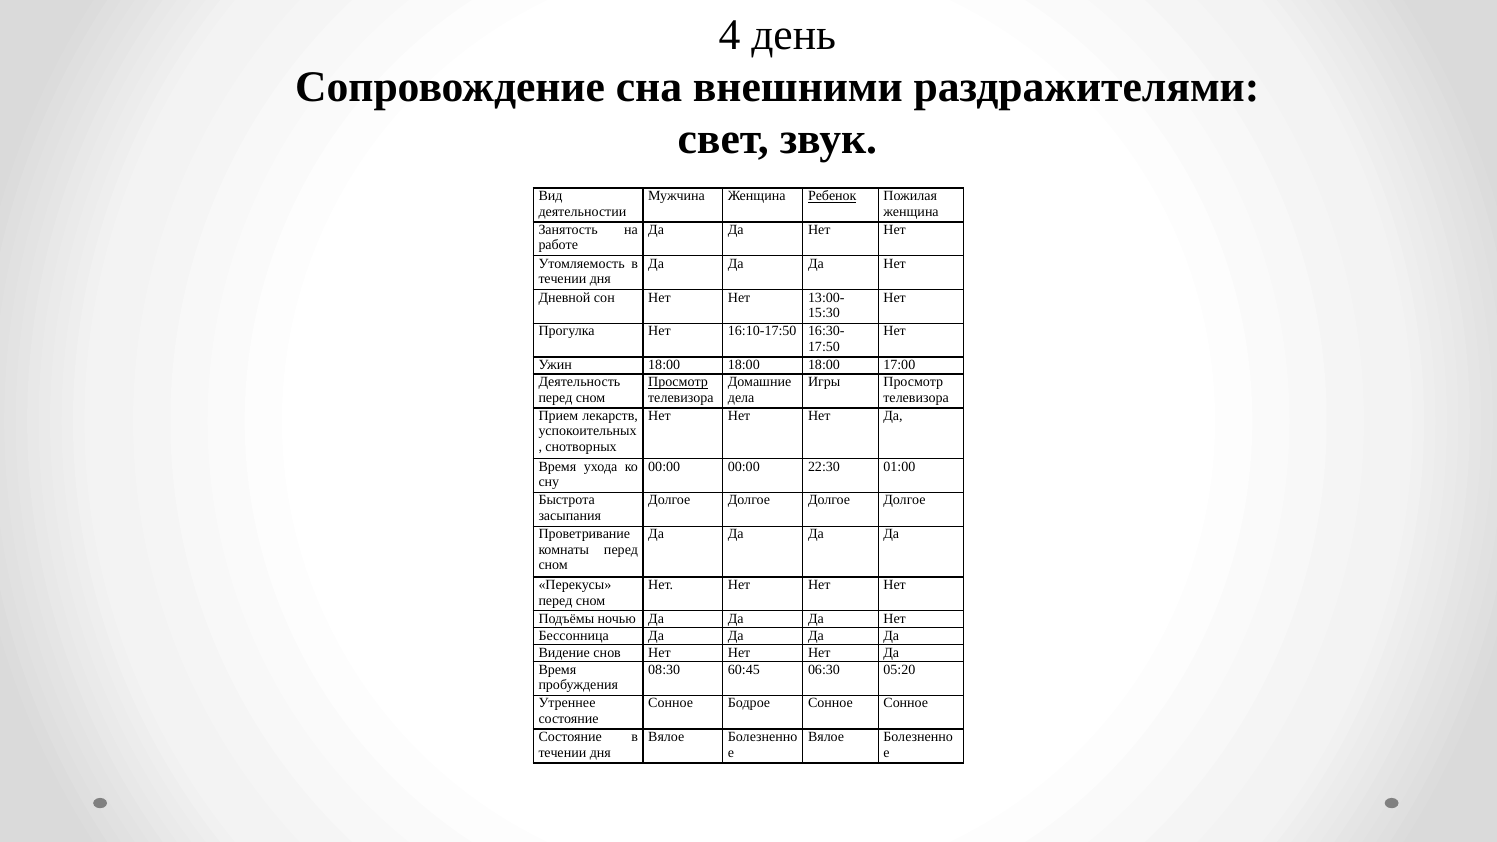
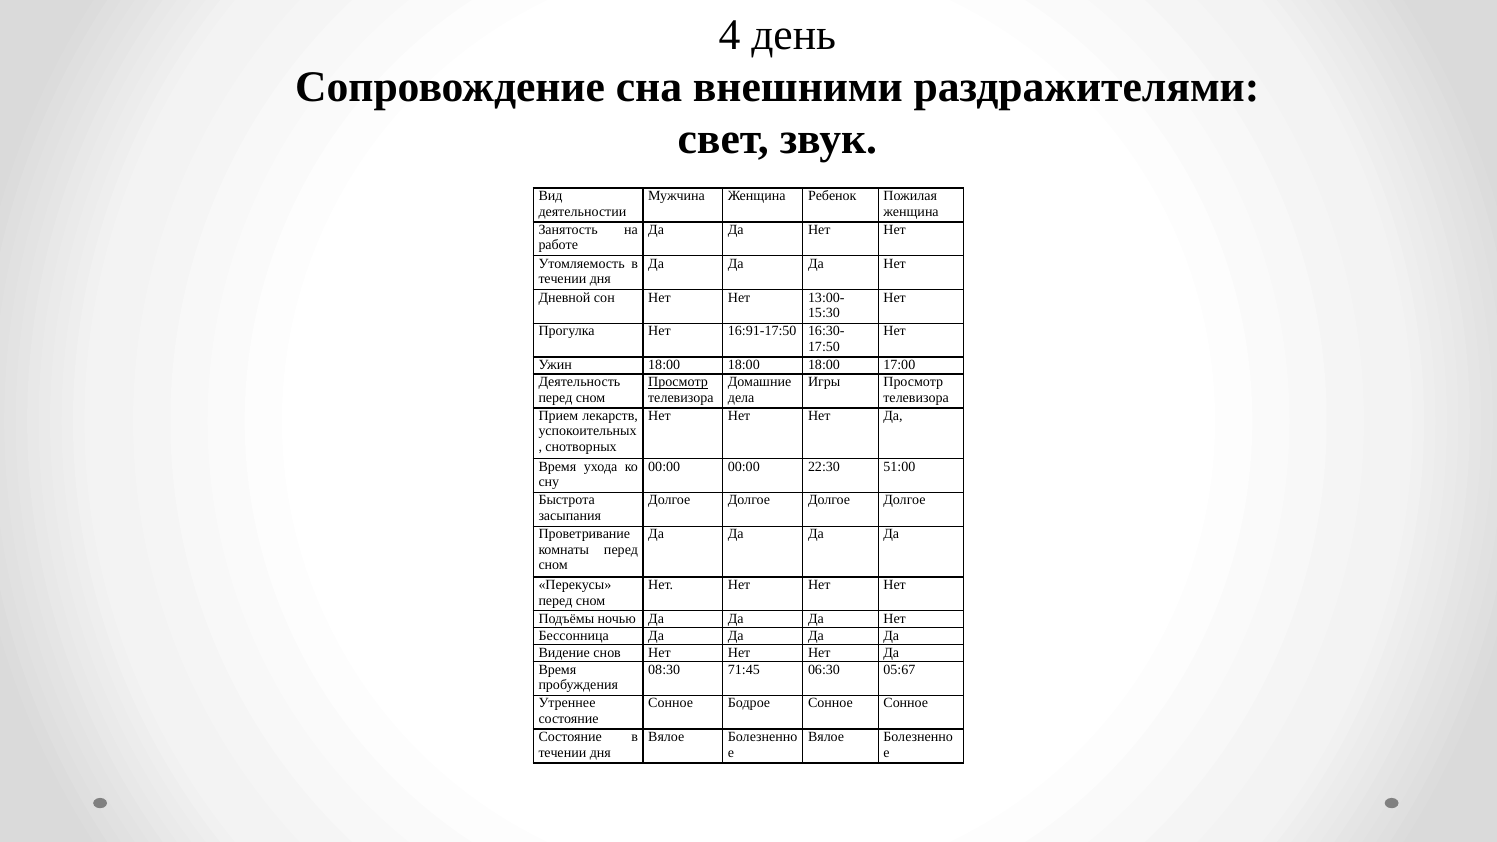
Ребенок underline: present -> none
16:10-17:50: 16:10-17:50 -> 16:91-17:50
01:00: 01:00 -> 51:00
60:45: 60:45 -> 71:45
05:20: 05:20 -> 05:67
